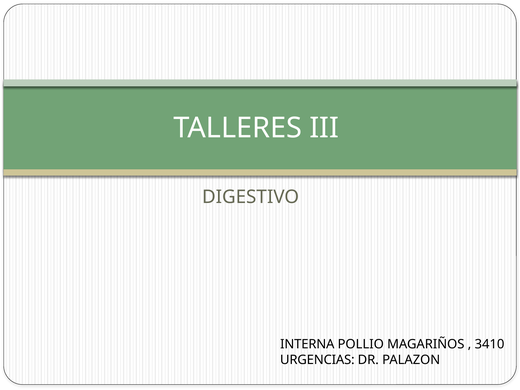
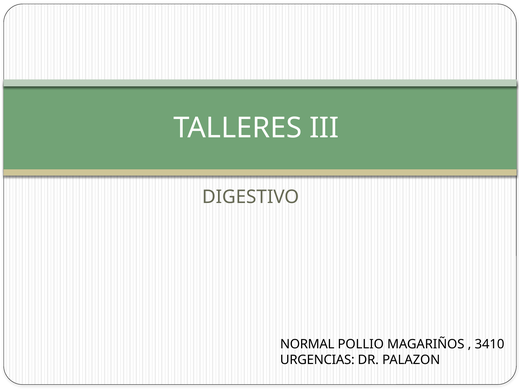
INTERNA: INTERNA -> NORMAL
